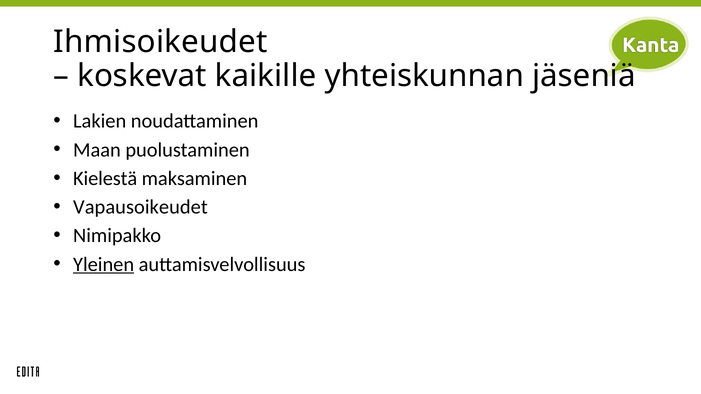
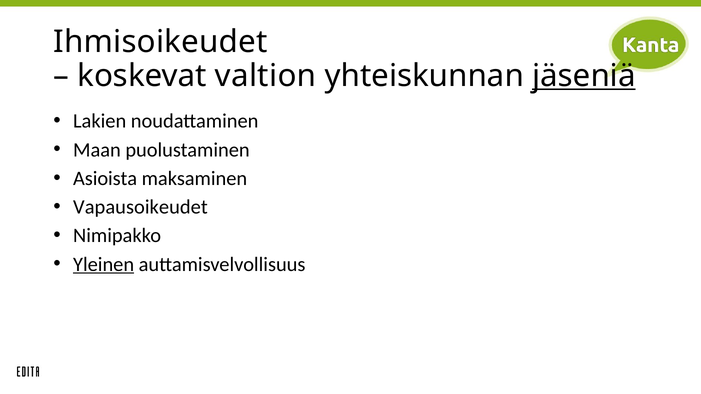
kaikille: kaikille -> valtion
jäseniä underline: none -> present
Kielestä: Kielestä -> Asioista
